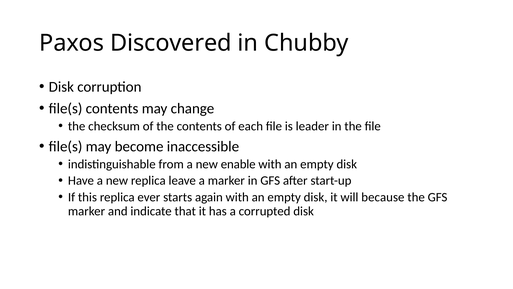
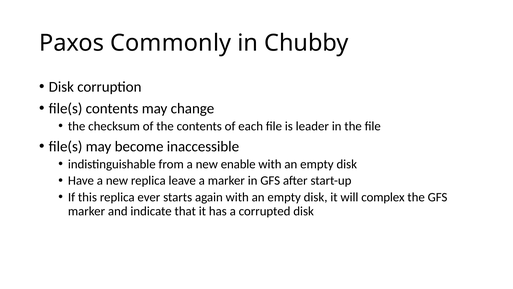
Discovered: Discovered -> Commonly
because: because -> complex
